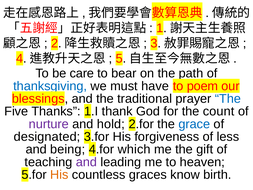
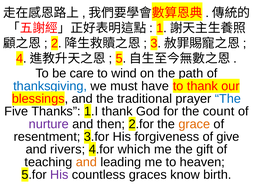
bear: bear -> wind
to poem: poem -> thank
hold: hold -> then
grace colour: blue -> orange
designated: designated -> resentment
less: less -> give
being: being -> rivers
and at (86, 162) colour: purple -> orange
His at (59, 174) colour: orange -> purple
